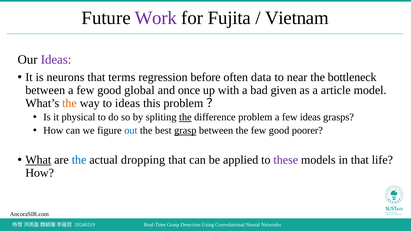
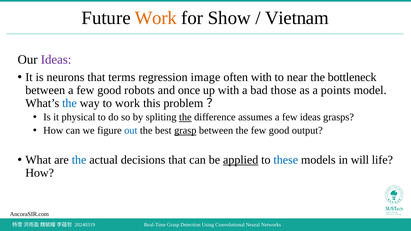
Work at (156, 18) colour: purple -> orange
Fujita: Fujita -> Show
before: before -> image
often data: data -> with
global: global -> robots
given: given -> those
article: article -> points
the at (69, 103) colour: orange -> blue
to ideas: ideas -> work
difference problem: problem -> assumes
poorer: poorer -> output
What underline: present -> none
dropping: dropping -> decisions
applied underline: none -> present
these colour: purple -> blue
in that: that -> will
